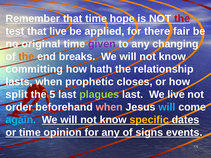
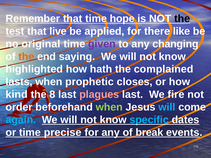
the at (182, 19) colour: red -> black
fair: fair -> like
breaks: breaks -> saying
committing: committing -> highlighted
relationship: relationship -> complained
split: split -> kind
5: 5 -> 8
plagues colour: light green -> pink
We live: live -> fire
when at (109, 107) colour: pink -> light green
specific colour: yellow -> light blue
opinion: opinion -> precise
signs: signs -> break
